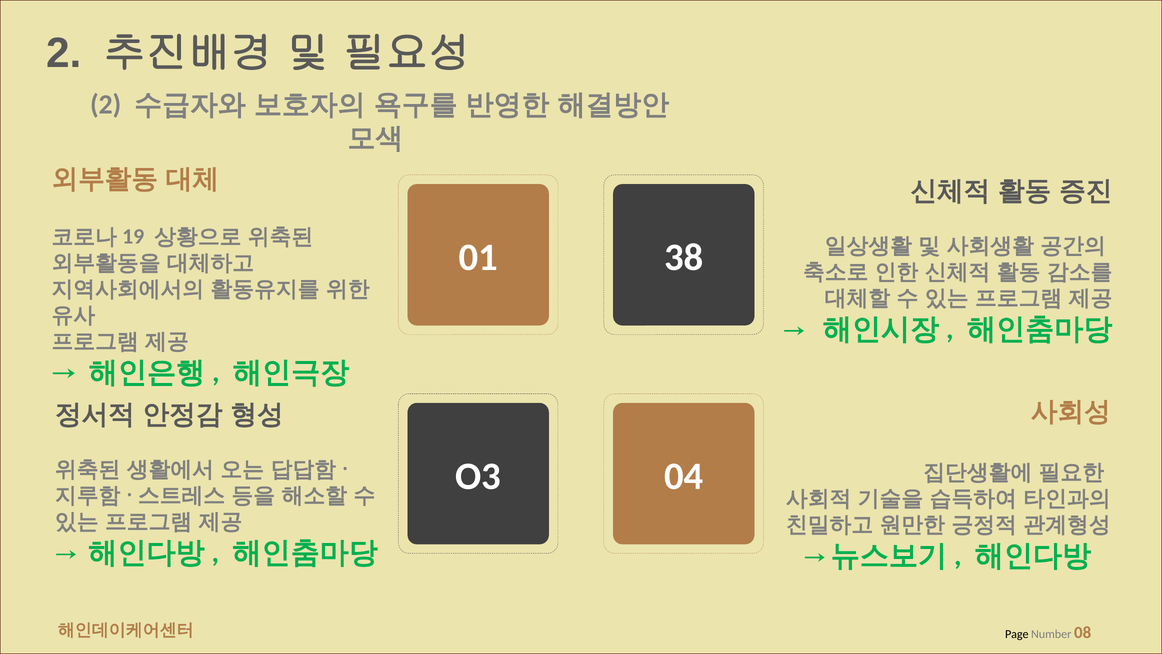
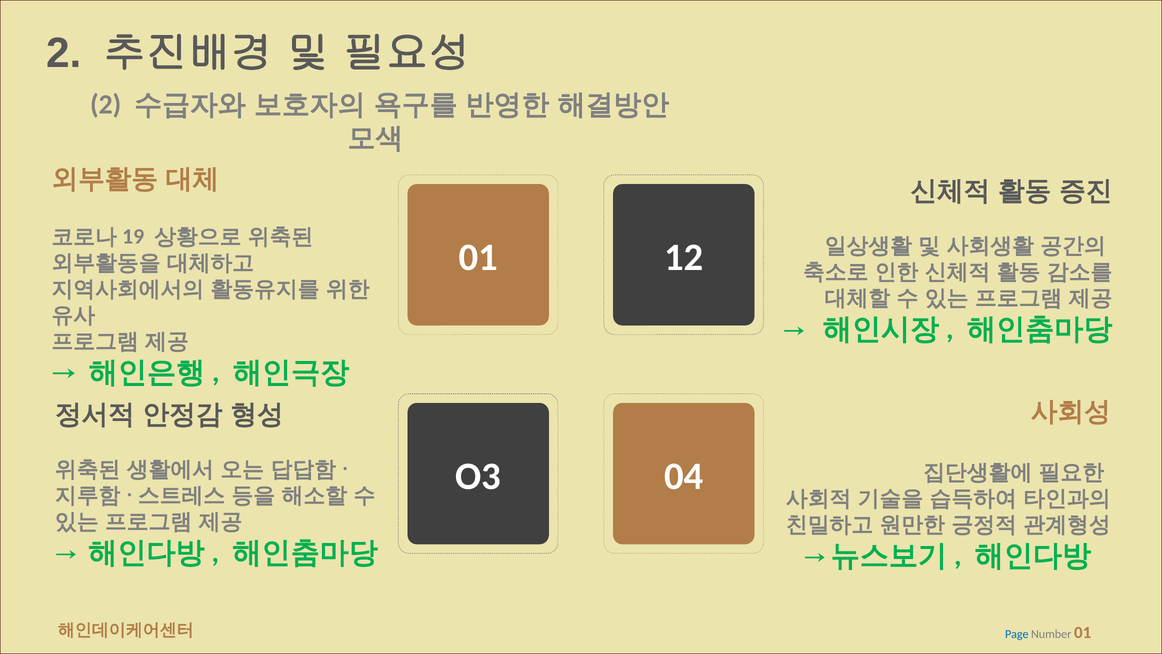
38: 38 -> 12
Page colour: black -> blue
Number 08: 08 -> 01
